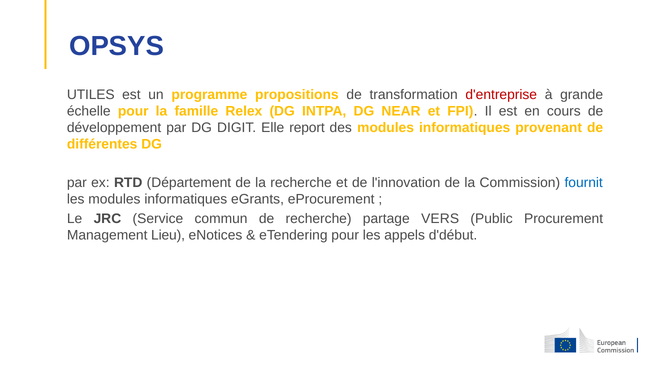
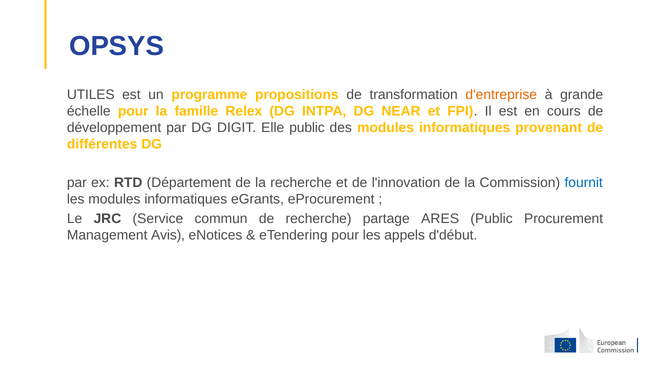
d'entreprise colour: red -> orange
Elle report: report -> public
VERS: VERS -> ARES
Lieu: Lieu -> Avis
